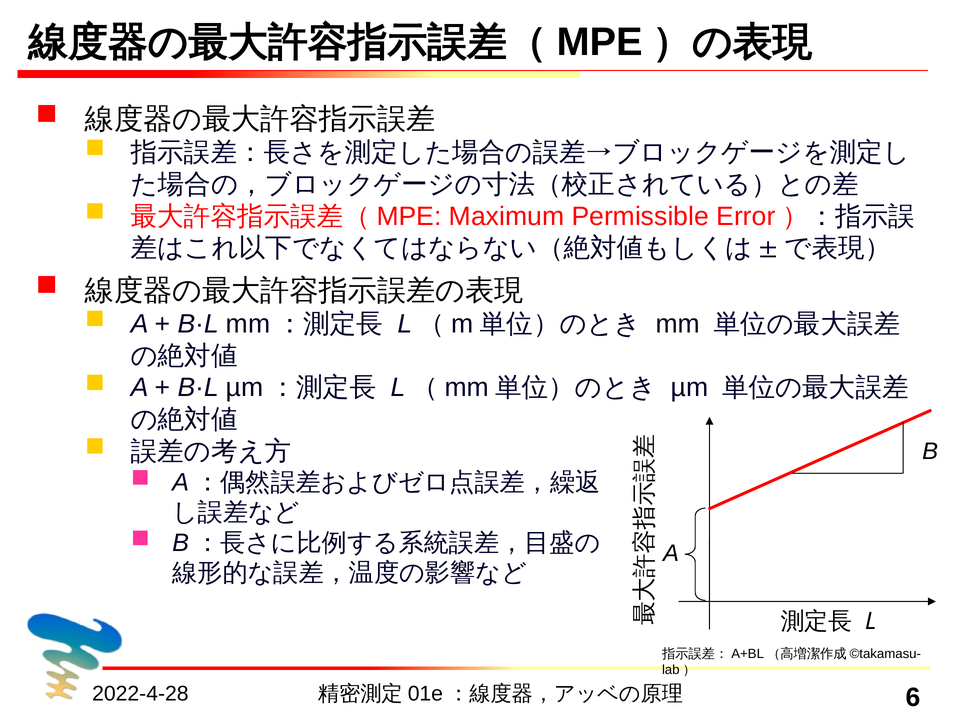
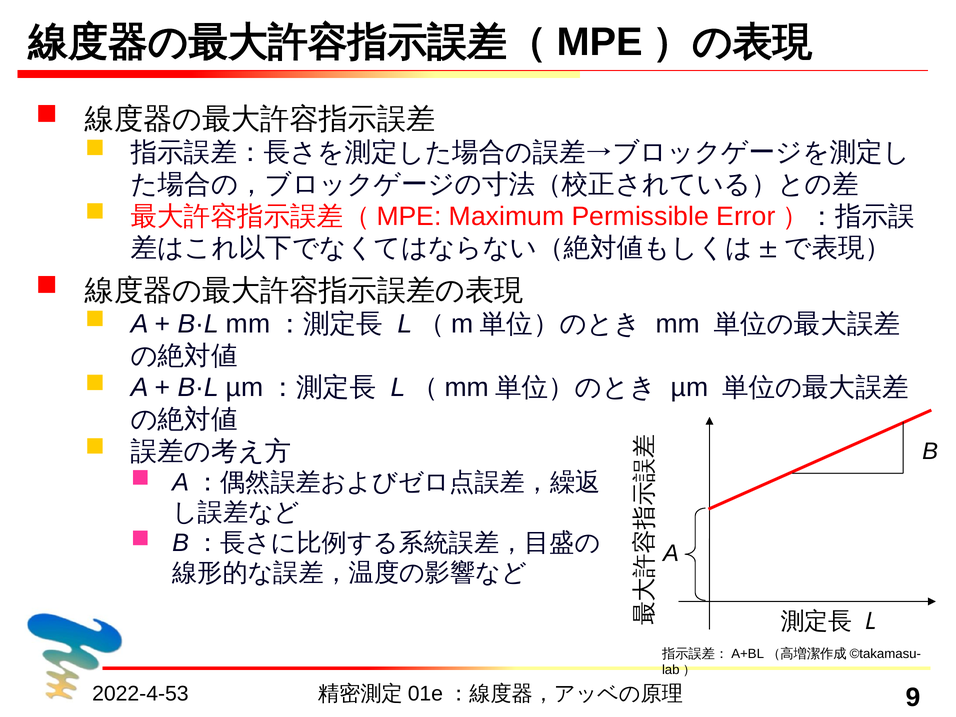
2022-4-28: 2022-4-28 -> 2022-4-53
6: 6 -> 9
